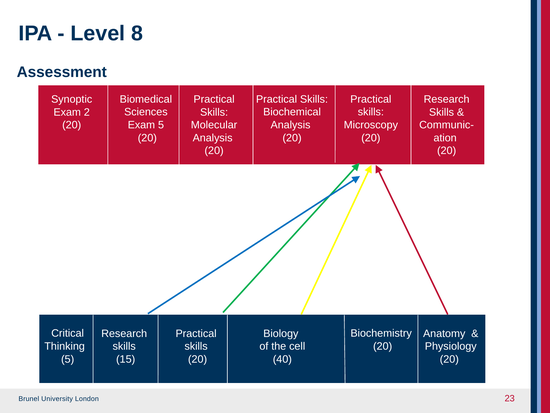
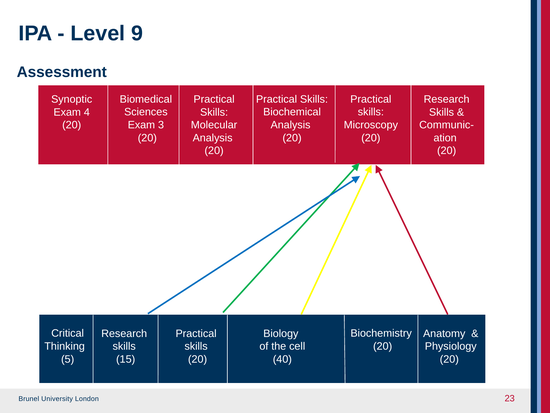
8: 8 -> 9
2: 2 -> 4
Exam 5: 5 -> 3
